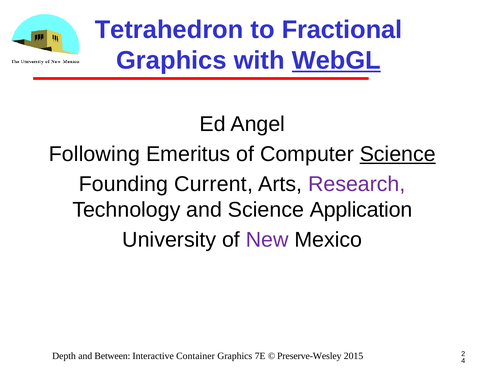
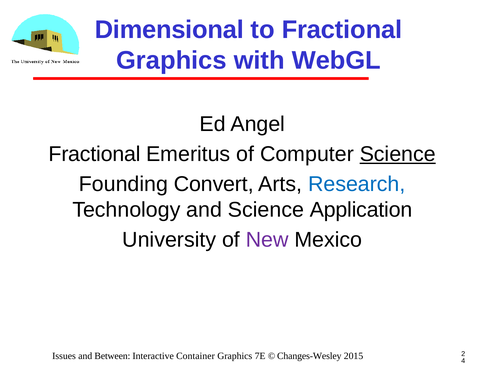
Tetrahedron: Tetrahedron -> Dimensional
WebGL underline: present -> none
Following at (94, 155): Following -> Fractional
Current: Current -> Convert
Research colour: purple -> blue
Depth: Depth -> Issues
Preserve-Wesley: Preserve-Wesley -> Changes-Wesley
